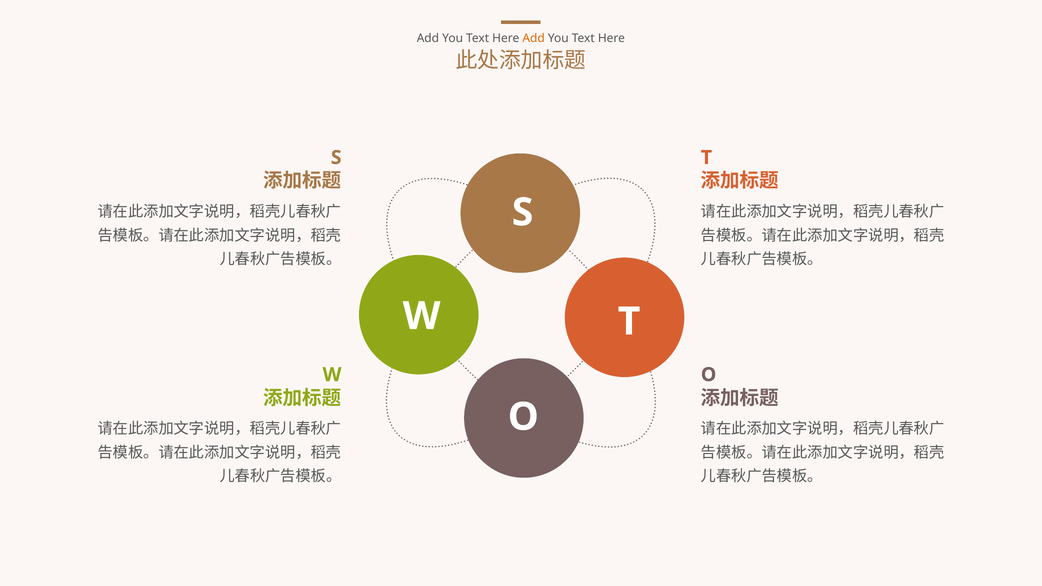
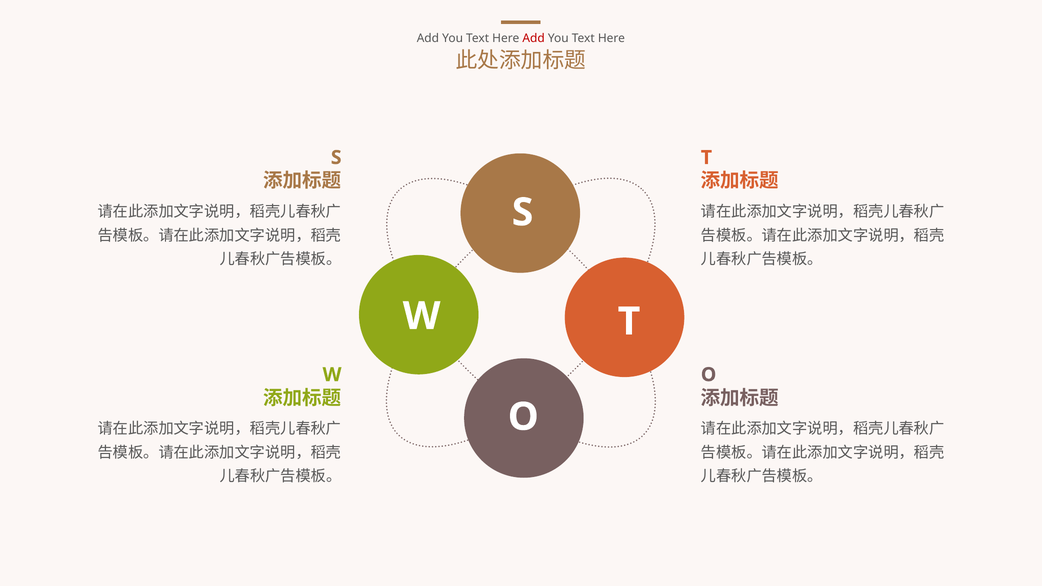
Add at (534, 38) colour: orange -> red
